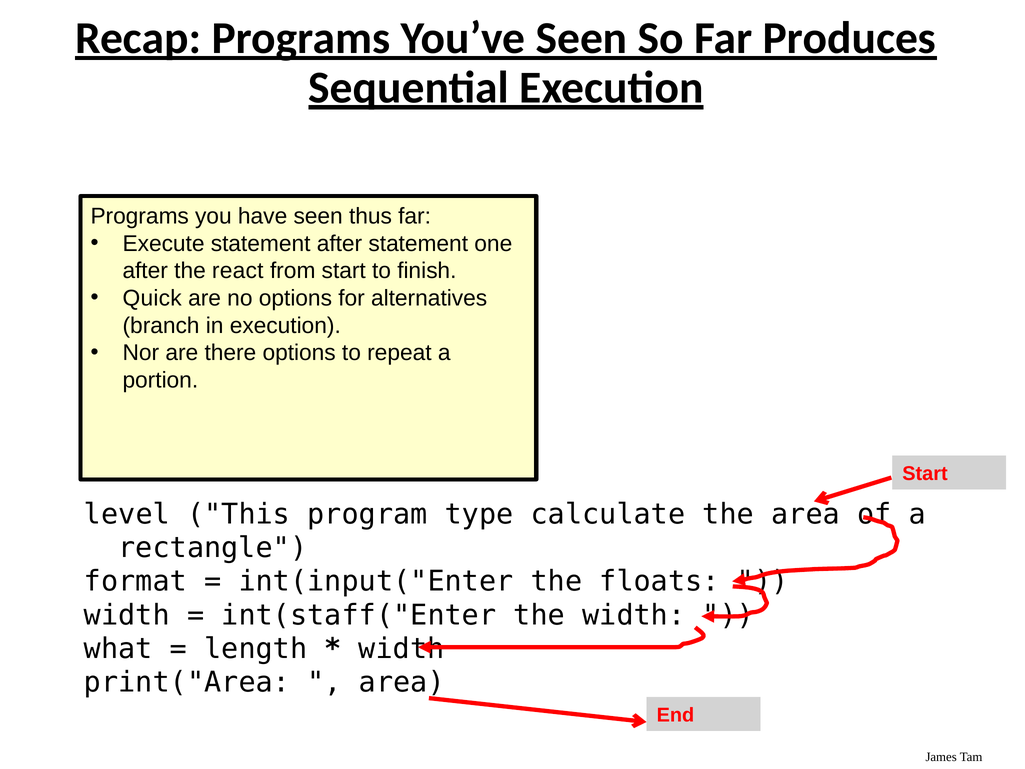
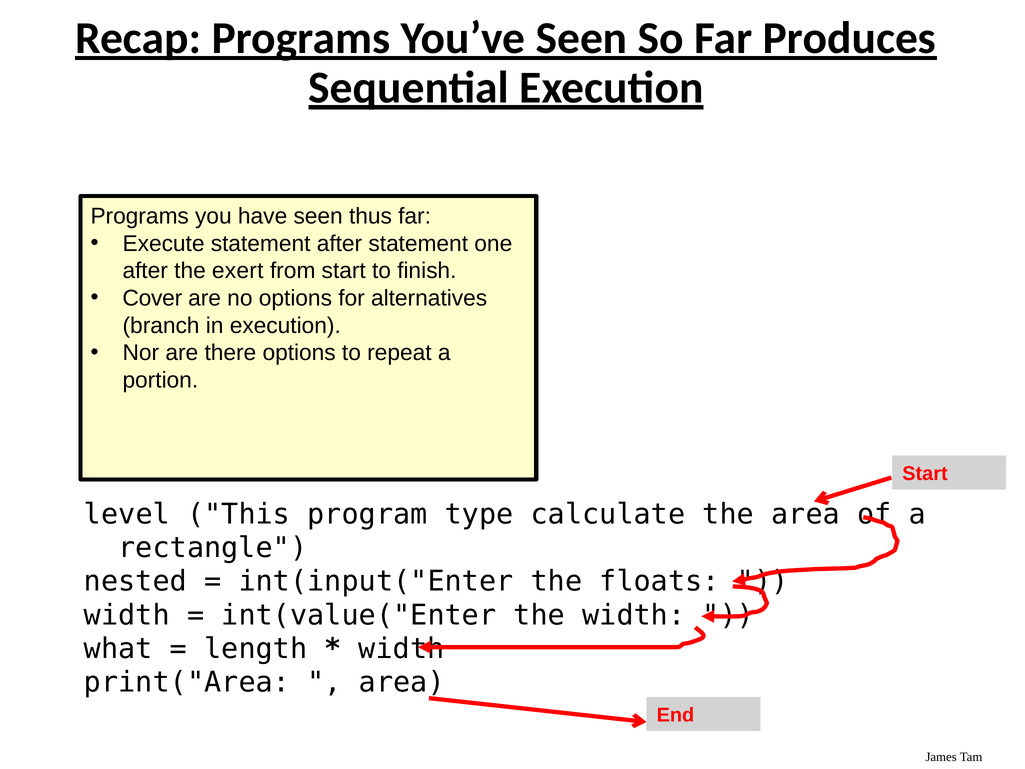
react: react -> exert
Quick: Quick -> Cover
format: format -> nested
int(staff("Enter: int(staff("Enter -> int(value("Enter
